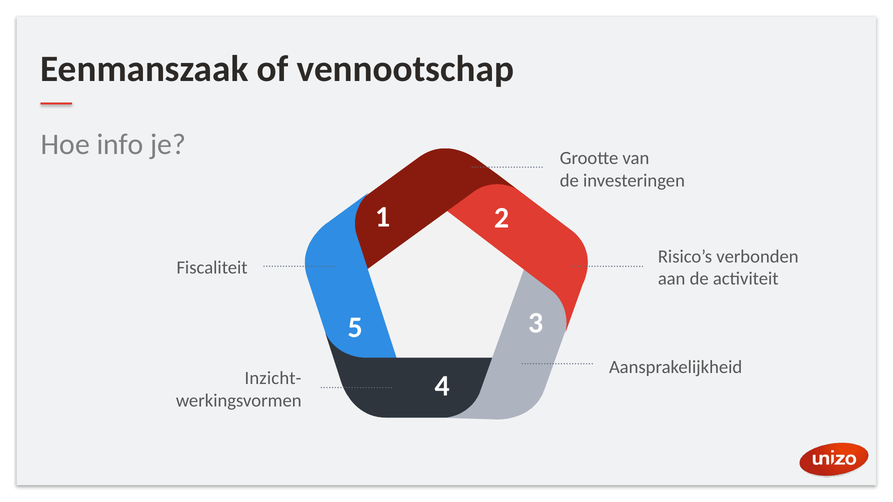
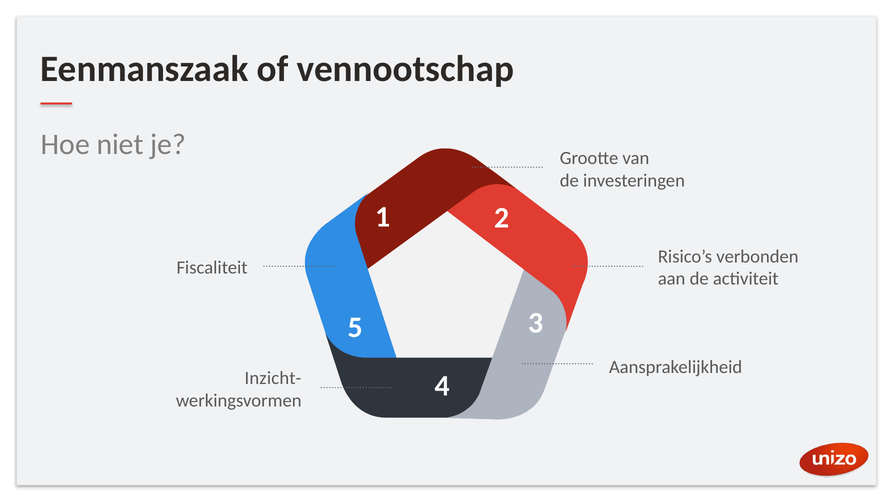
info: info -> niet
